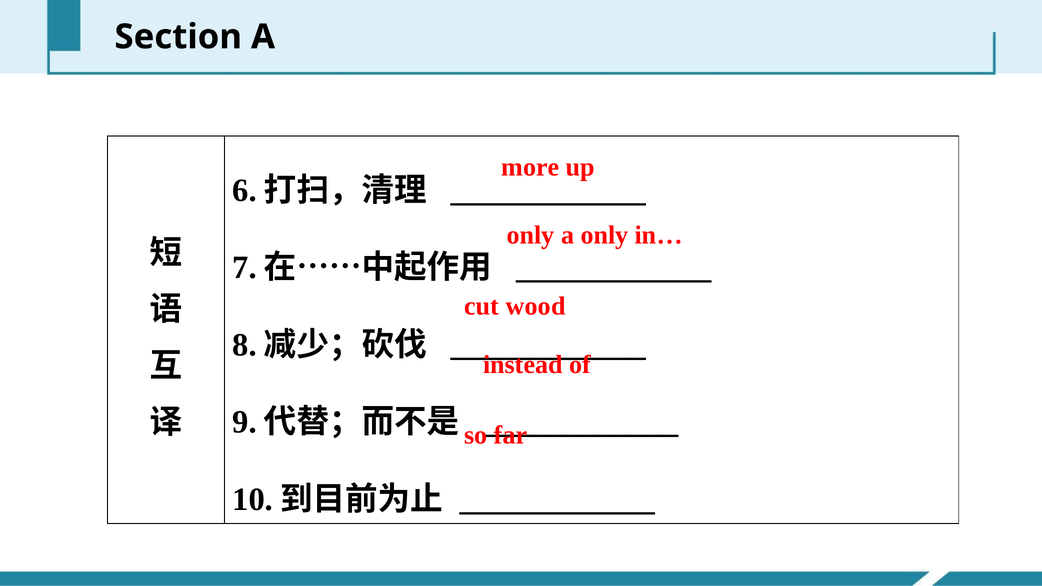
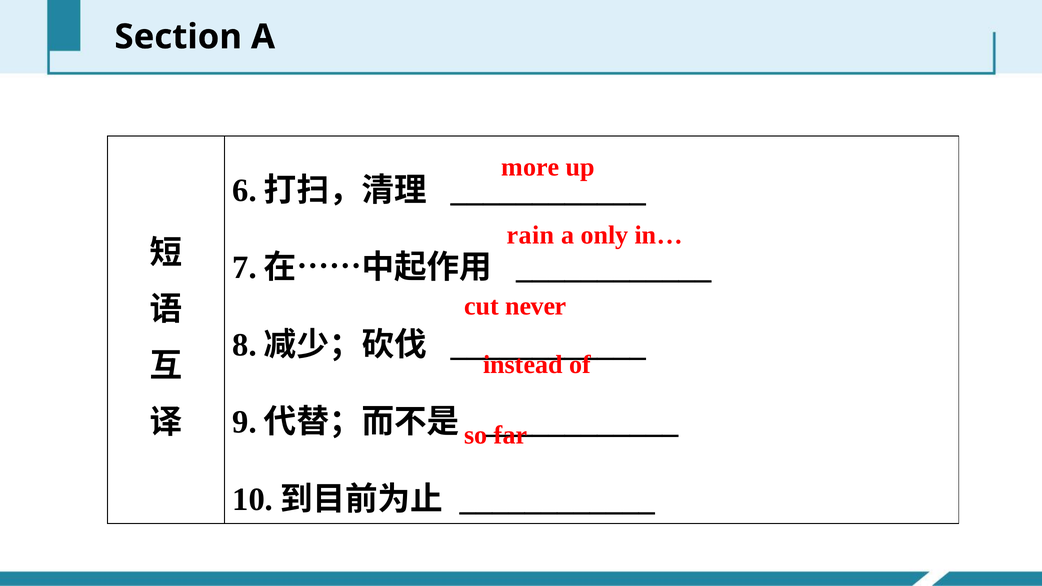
only at (531, 235): only -> rain
wood: wood -> never
